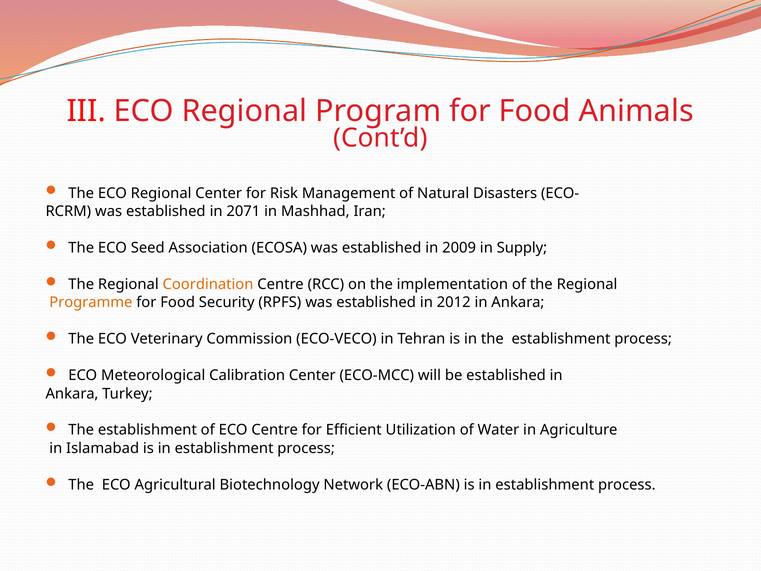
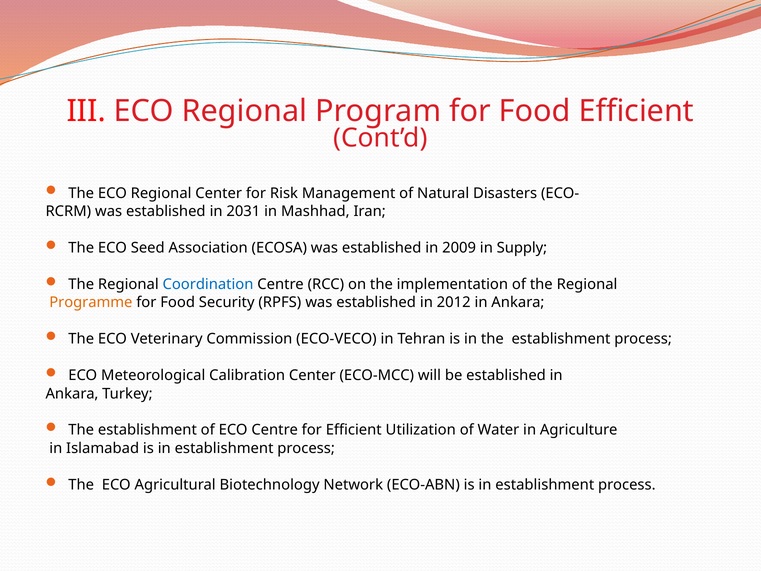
Food Animals: Animals -> Efficient
2071: 2071 -> 2031
Coordination colour: orange -> blue
